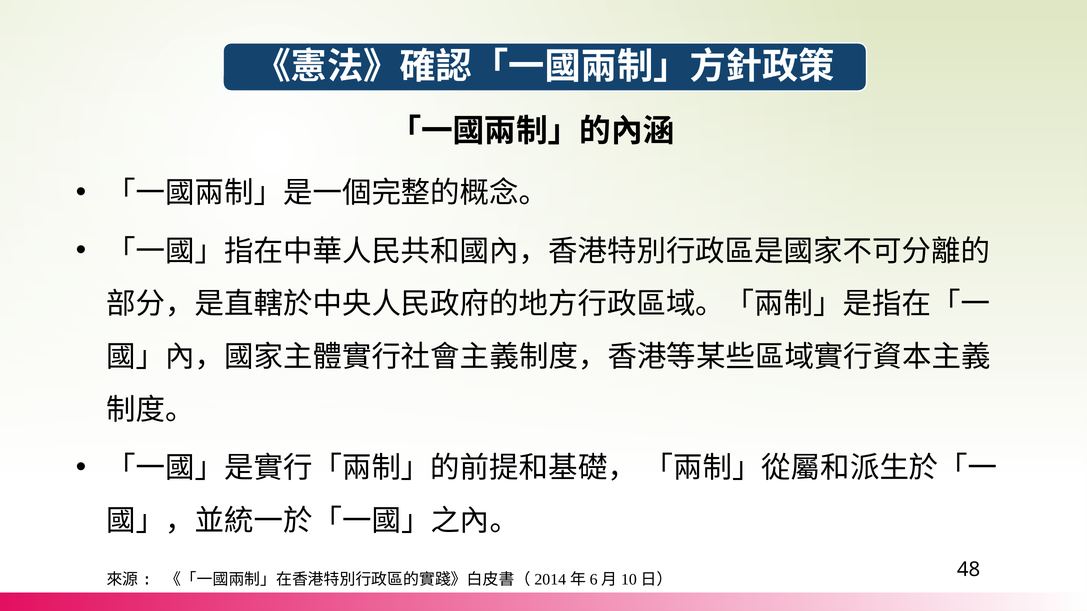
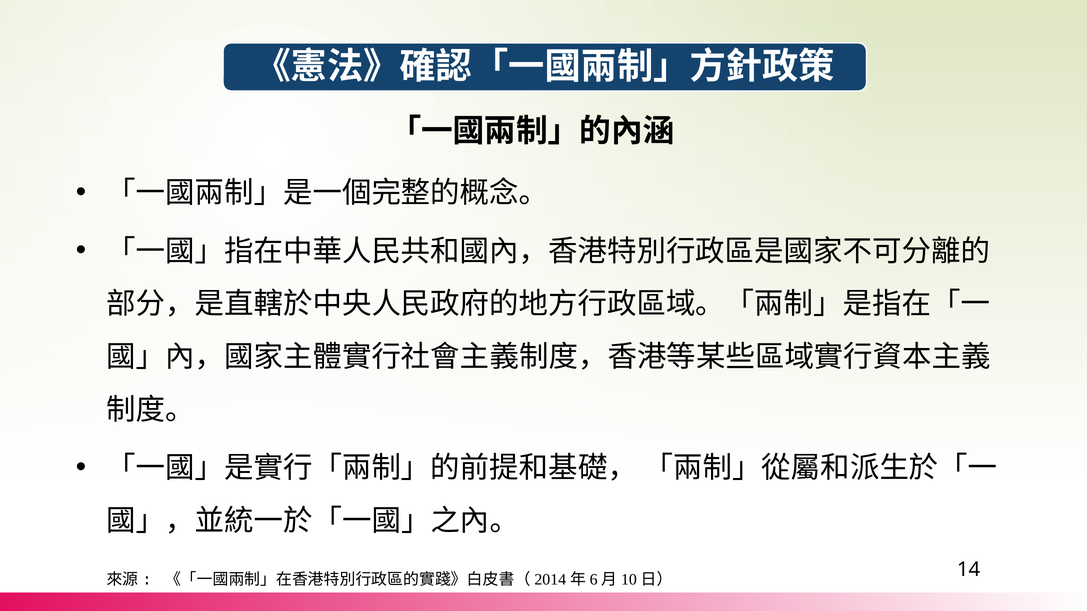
48: 48 -> 14
